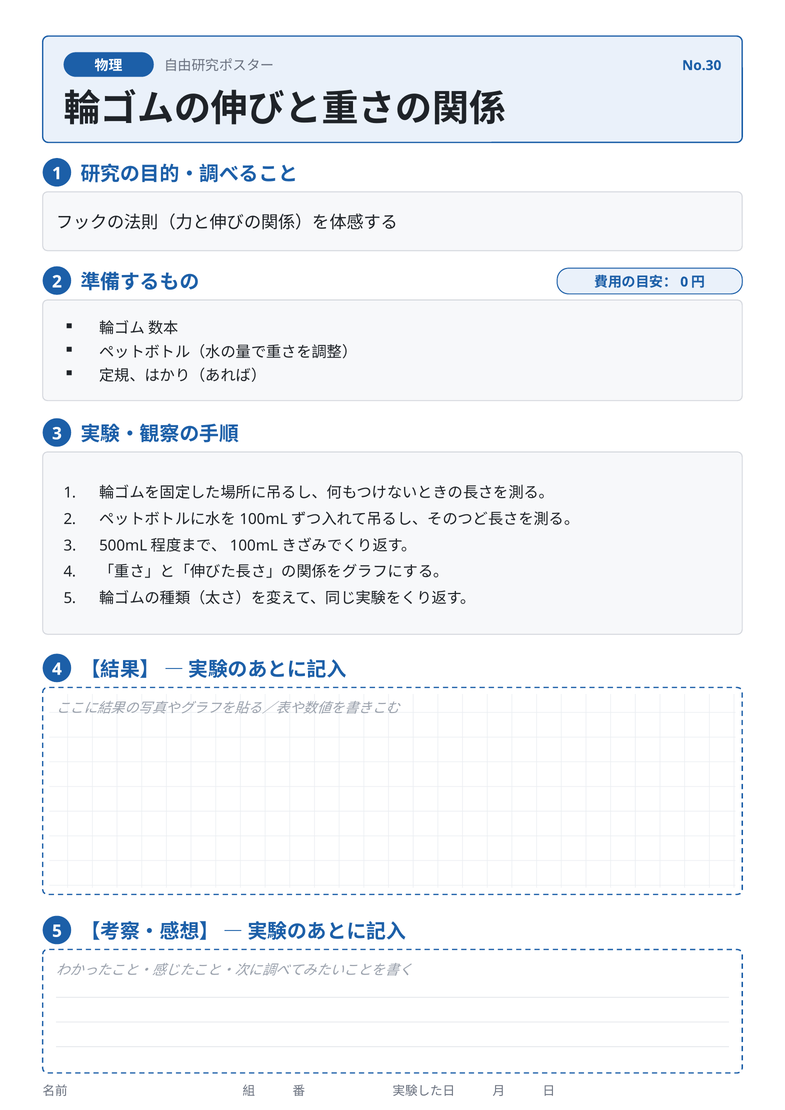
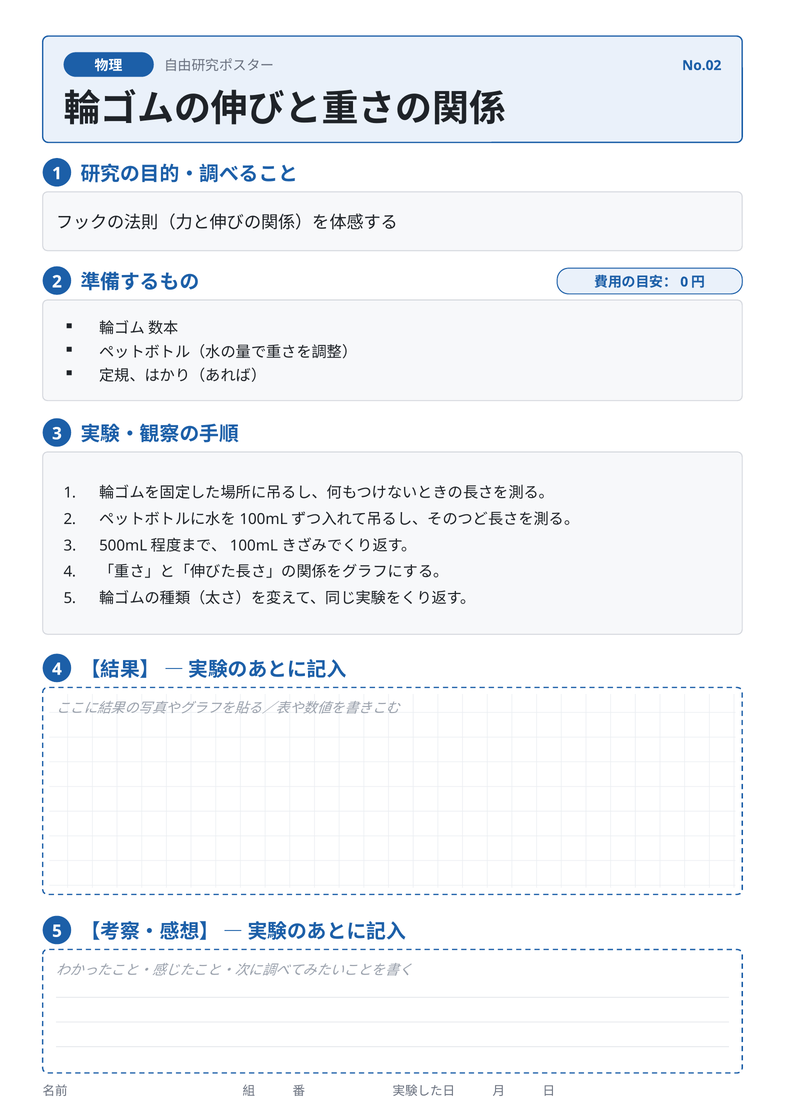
No.30: No.30 -> No.02
